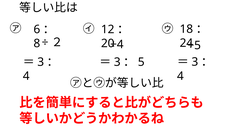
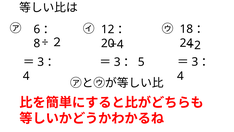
÷5: ÷5 -> ÷2
